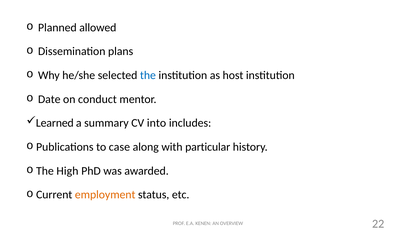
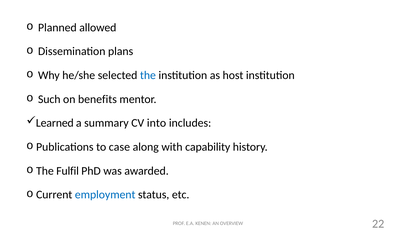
Date: Date -> Such
conduct: conduct -> benefits
particular: particular -> capability
High: High -> Fulfil
employment colour: orange -> blue
